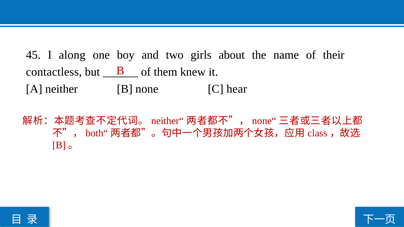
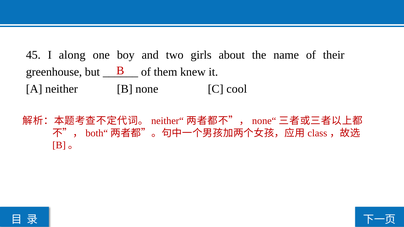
contactless: contactless -> greenhouse
hear: hear -> cool
